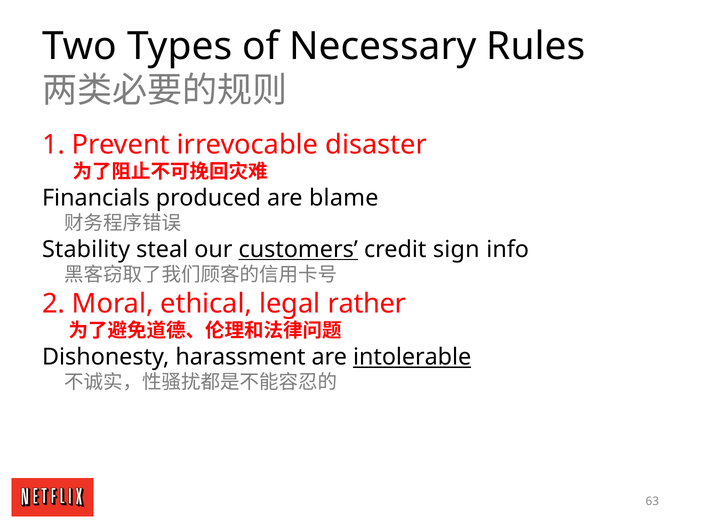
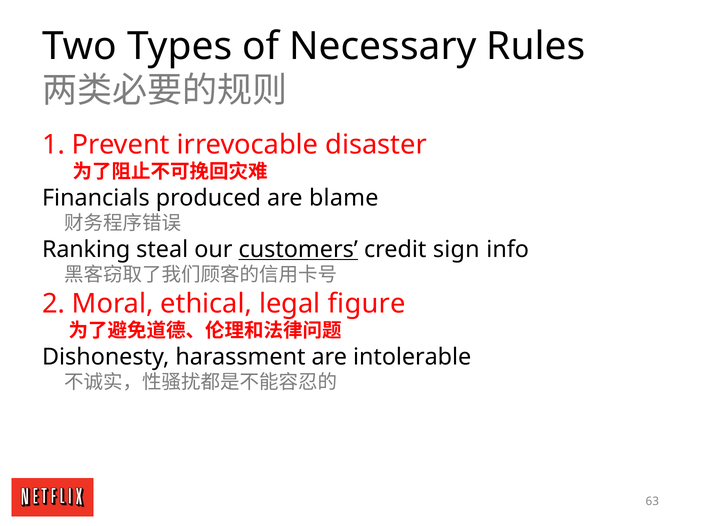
Stability: Stability -> Ranking
rather: rather -> figure
intolerable underline: present -> none
